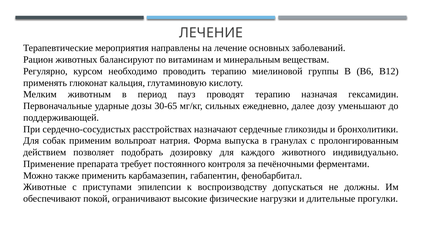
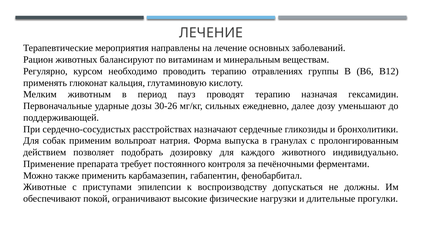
миелиновой: миелиновой -> отравлениях
30-65: 30-65 -> 30-26
